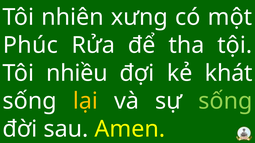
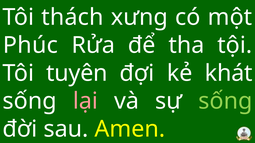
nhiên: nhiên -> thách
nhiều: nhiều -> tuyên
lại colour: yellow -> pink
